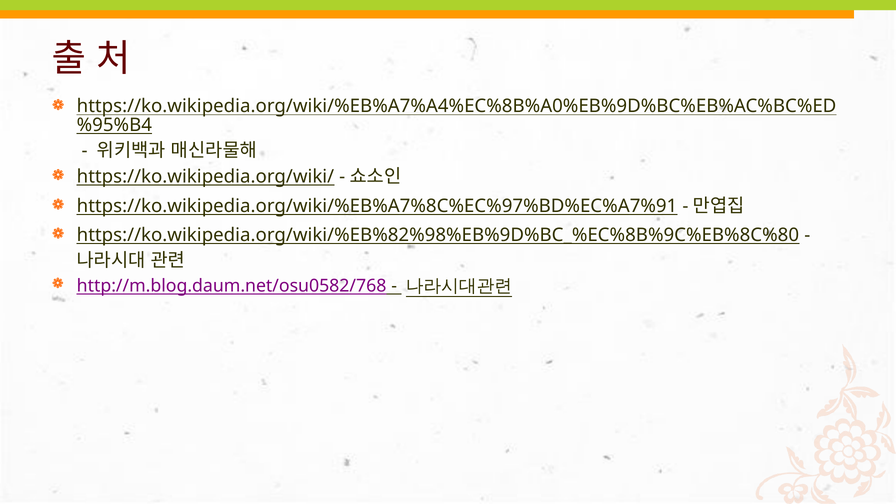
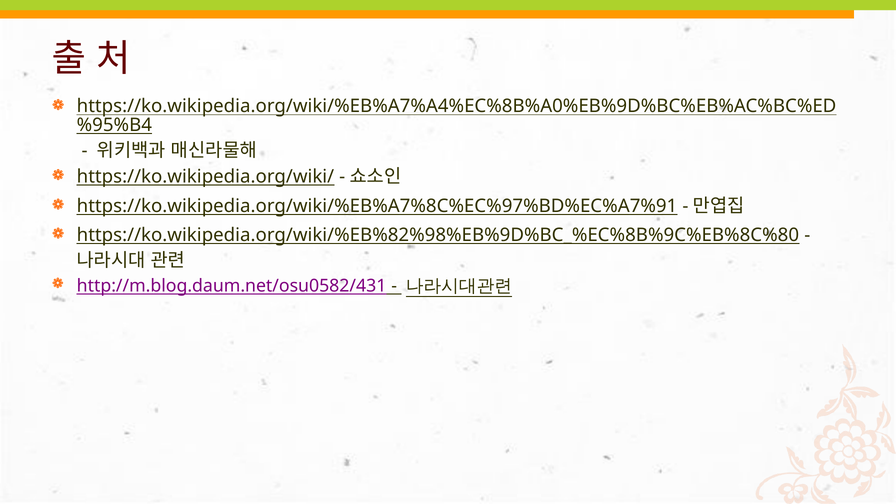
http://m.blog.daum.net/osu0582/768: http://m.blog.daum.net/osu0582/768 -> http://m.blog.daum.net/osu0582/431
